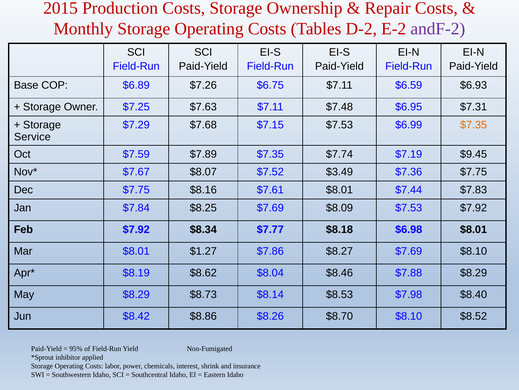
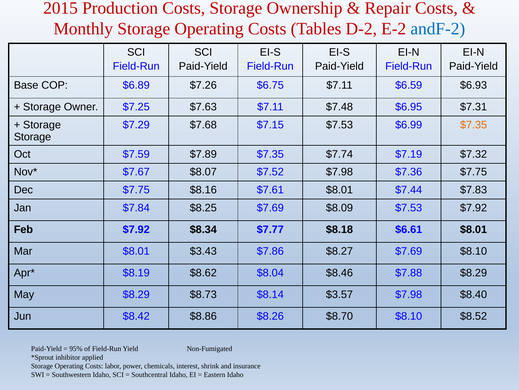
andF-2 colour: purple -> blue
Service at (32, 137): Service -> Storage
$9.45: $9.45 -> $7.32
$7.52 $3.49: $3.49 -> $7.98
$6.98: $6.98 -> $6.61
$1.27: $1.27 -> $3.43
$8.53: $8.53 -> $3.57
